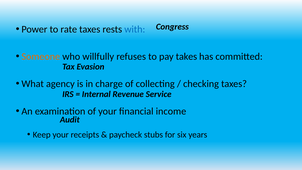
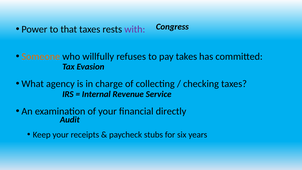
rate: rate -> that
with colour: blue -> purple
income: income -> directly
